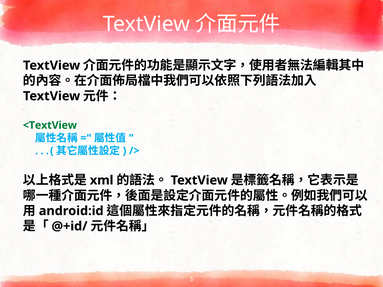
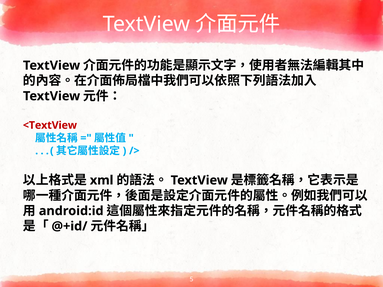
<TextView colour: green -> red
